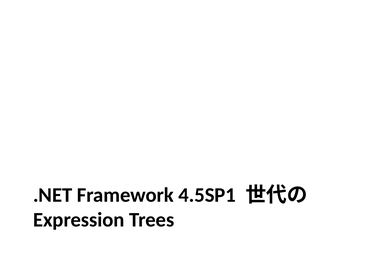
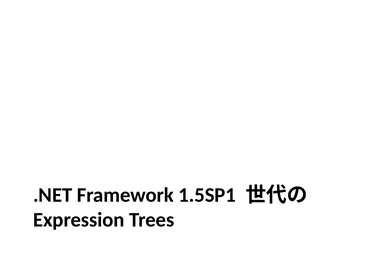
4.5SP1: 4.5SP1 -> 1.5SP1
